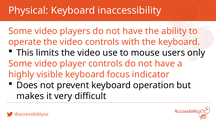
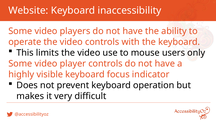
Physical: Physical -> Website
